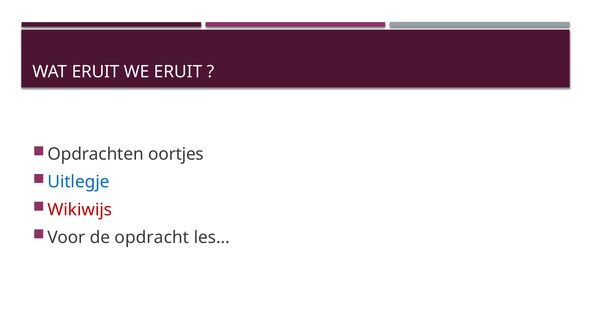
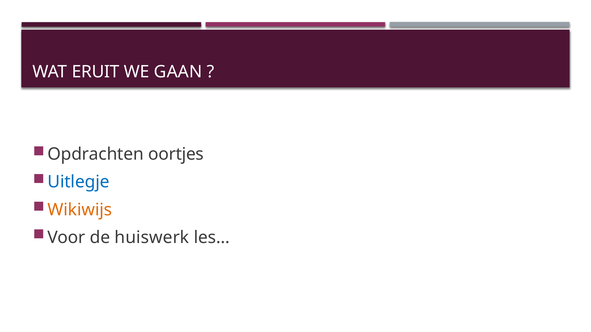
WE ERUIT: ERUIT -> GAAN
Wikiwijs colour: red -> orange
opdracht: opdracht -> huiswerk
